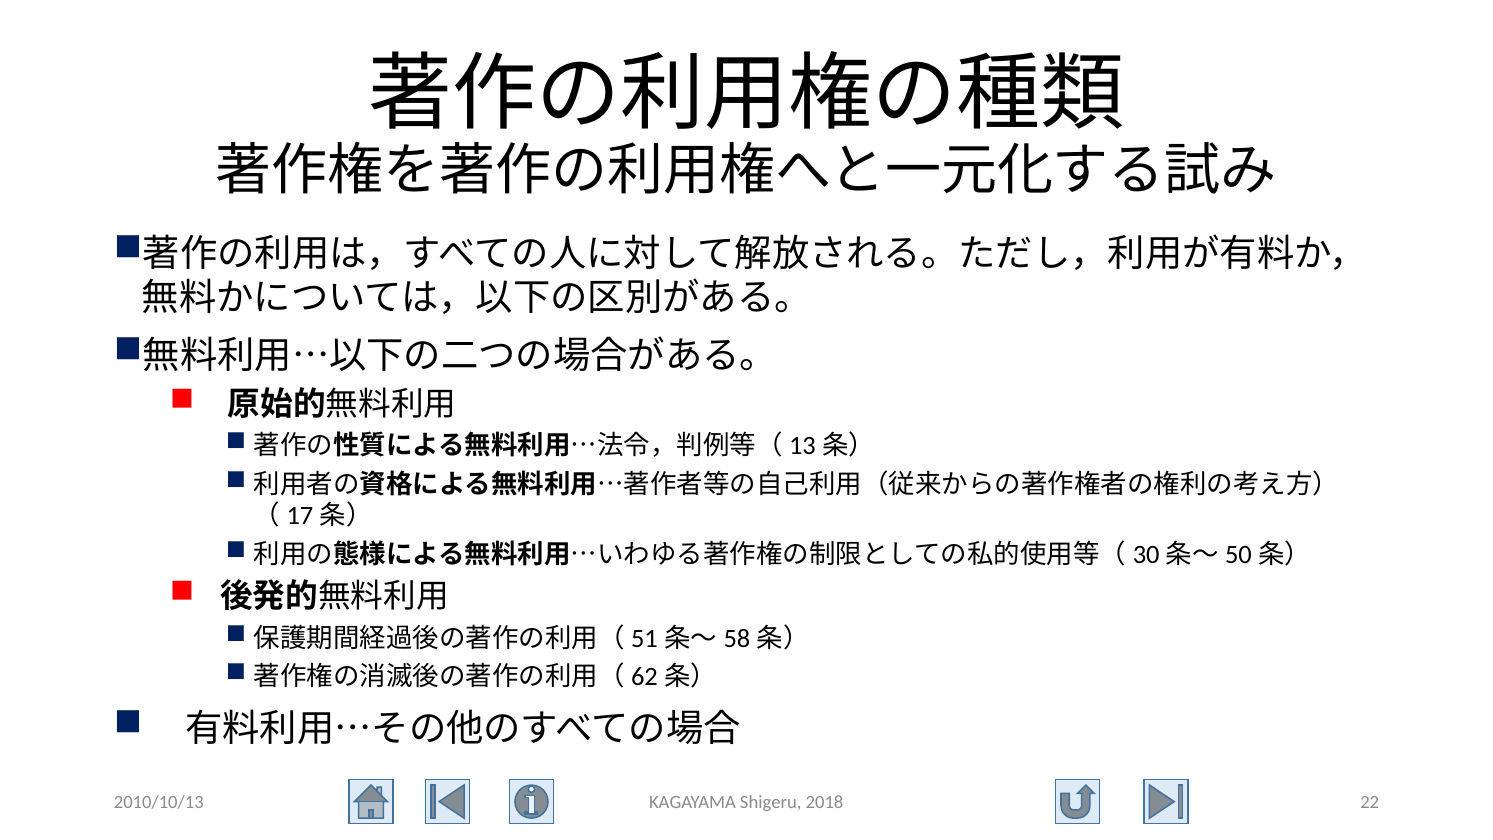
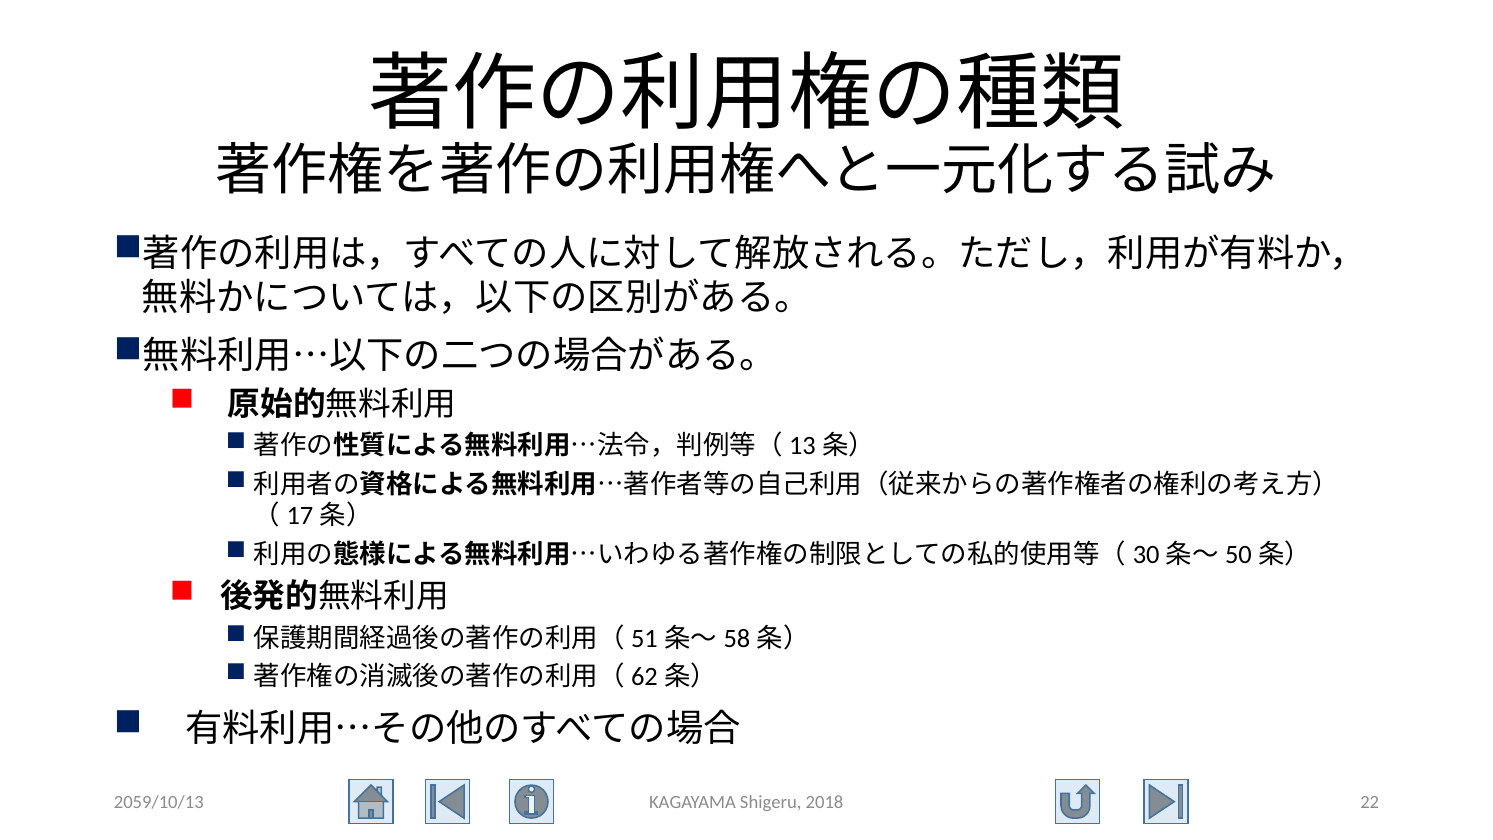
2010/10/13: 2010/10/13 -> 2059/10/13
